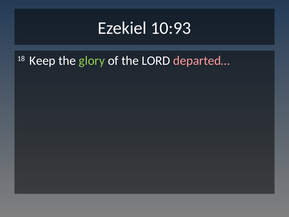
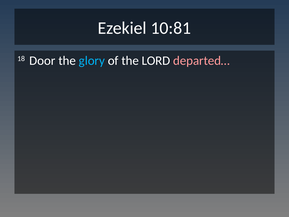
10:93: 10:93 -> 10:81
Keep: Keep -> Door
glory colour: light green -> light blue
